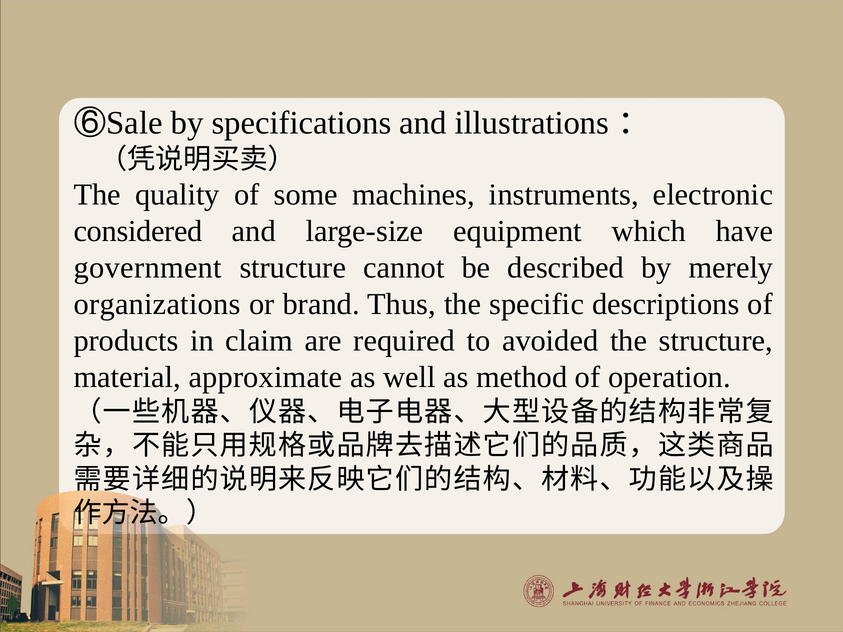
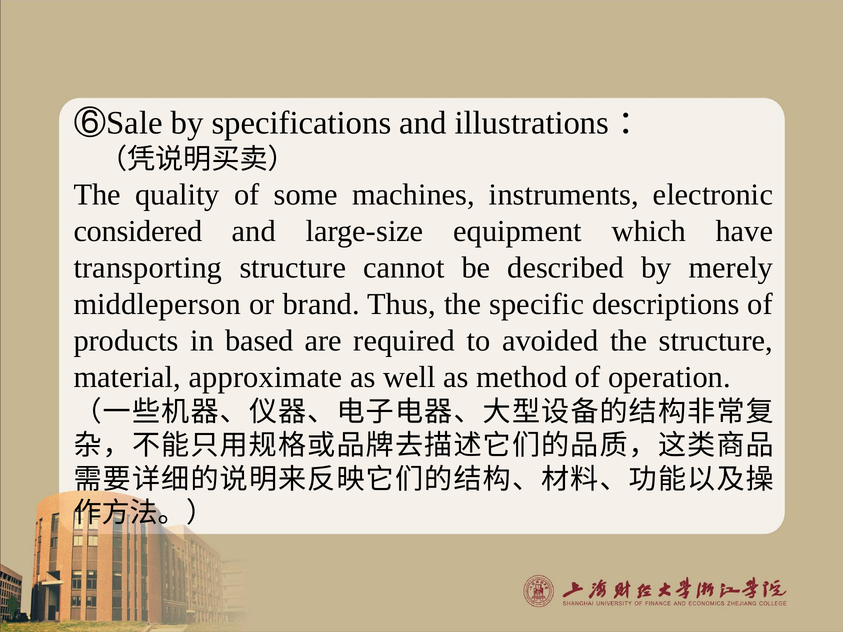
government: government -> transporting
organizations: organizations -> middleperson
claim: claim -> based
